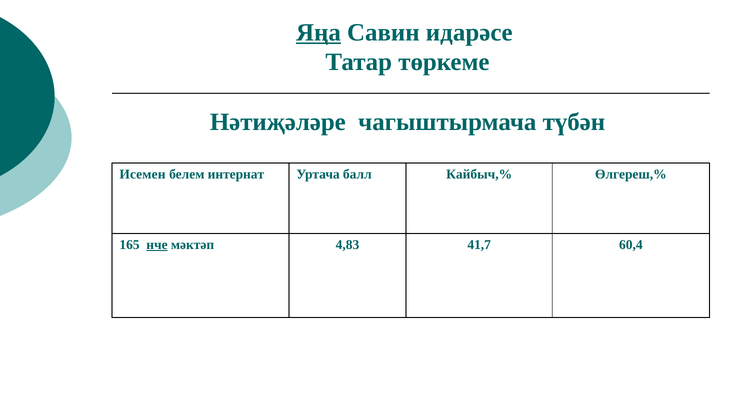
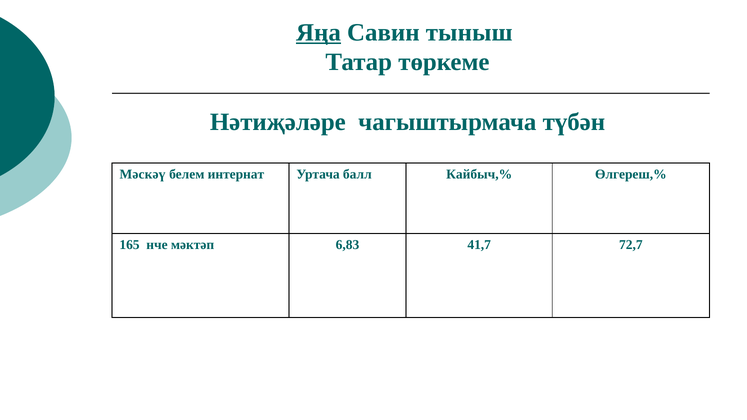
идарәсе: идарәсе -> тыныш
Исемен: Исемен -> Мәскәү
нче underline: present -> none
4,83: 4,83 -> 6,83
60,4: 60,4 -> 72,7
